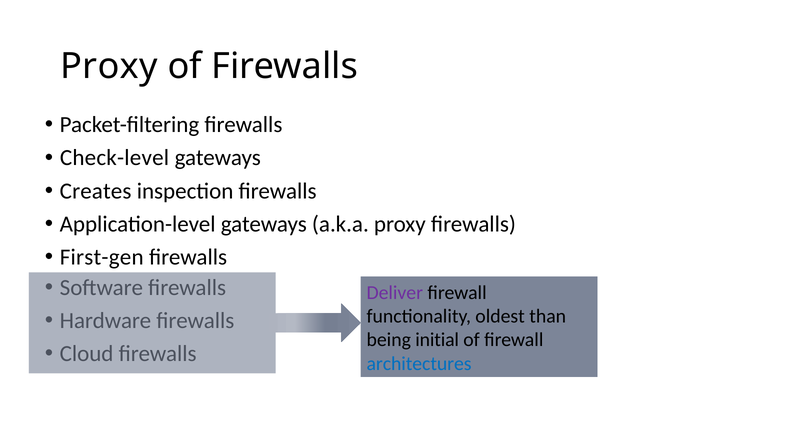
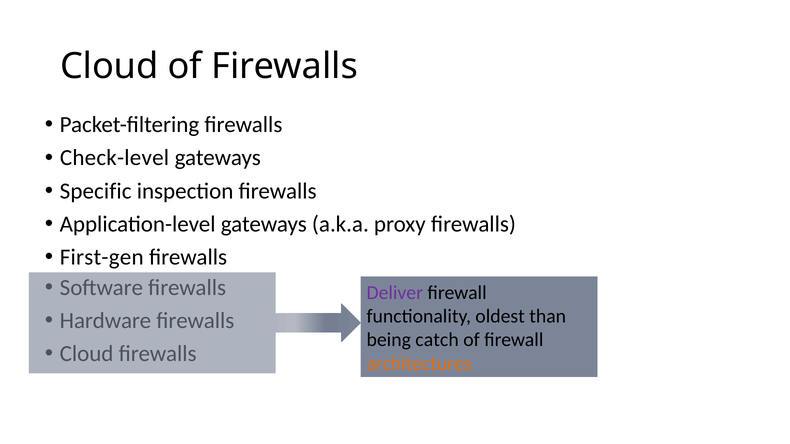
Proxy at (109, 66): Proxy -> Cloud
Creates: Creates -> Specific
initial: initial -> catch
architectures colour: blue -> orange
